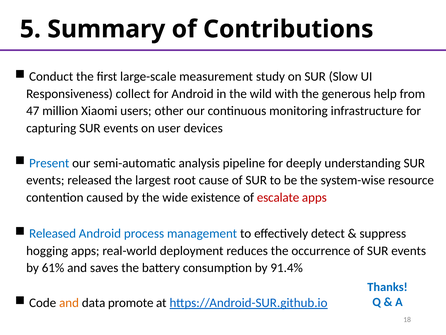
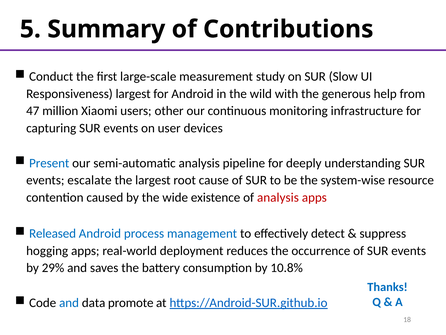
Responsiveness collect: collect -> largest
events released: released -> escalate
of escalate: escalate -> analysis
61%: 61% -> 29%
91.4%: 91.4% -> 10.8%
and at (69, 302) colour: orange -> blue
